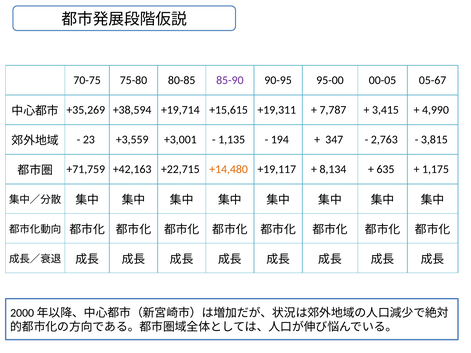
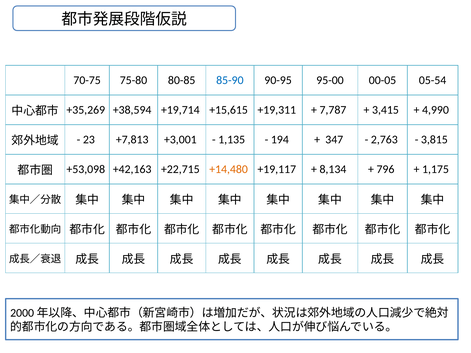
85-90 colour: purple -> blue
05-67: 05-67 -> 05-54
+3,559: +3,559 -> +7,813
+71,759: +71,759 -> +53,098
635: 635 -> 796
